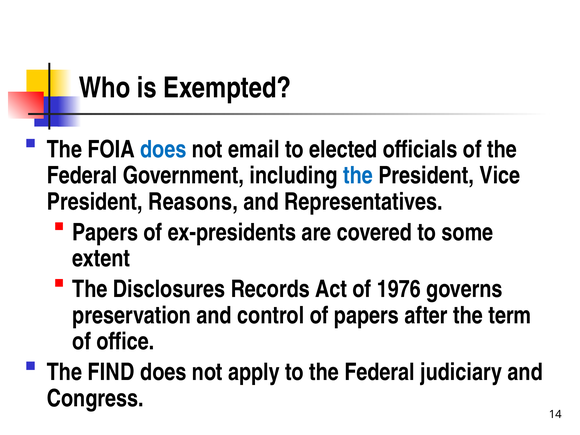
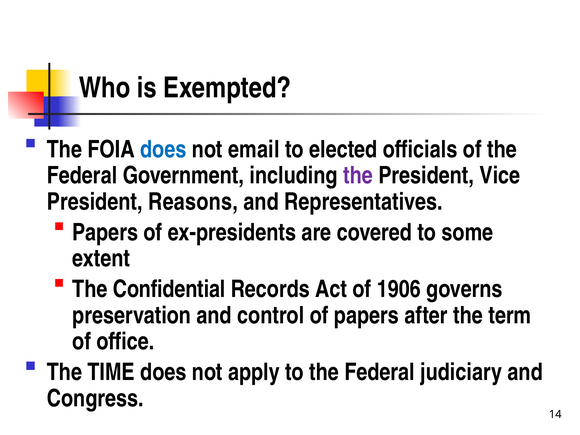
the at (358, 176) colour: blue -> purple
Disclosures: Disclosures -> Confidential
1976: 1976 -> 1906
FIND: FIND -> TIME
